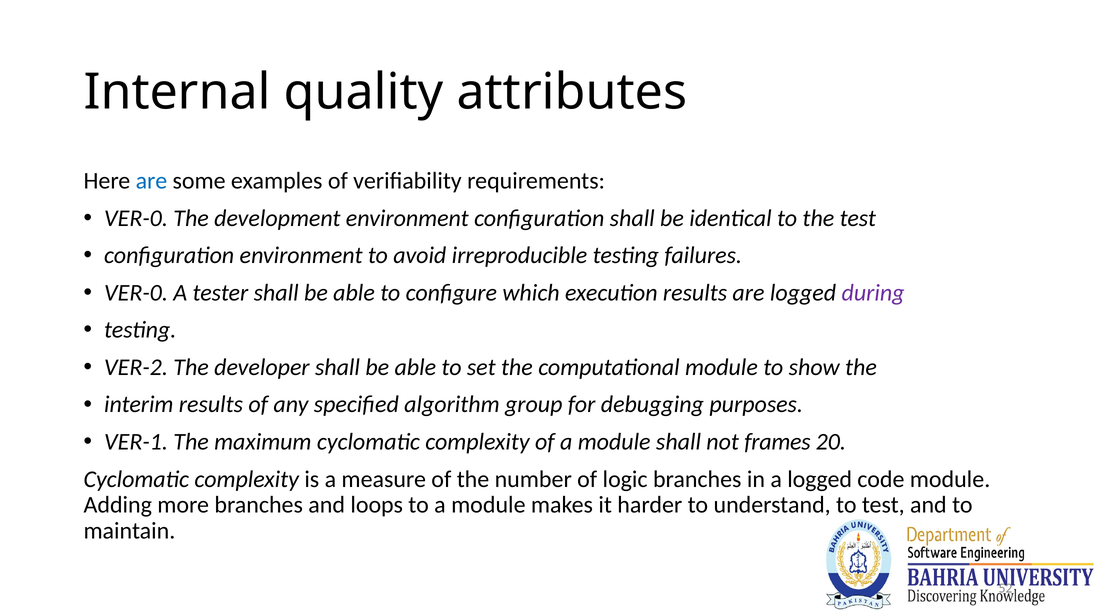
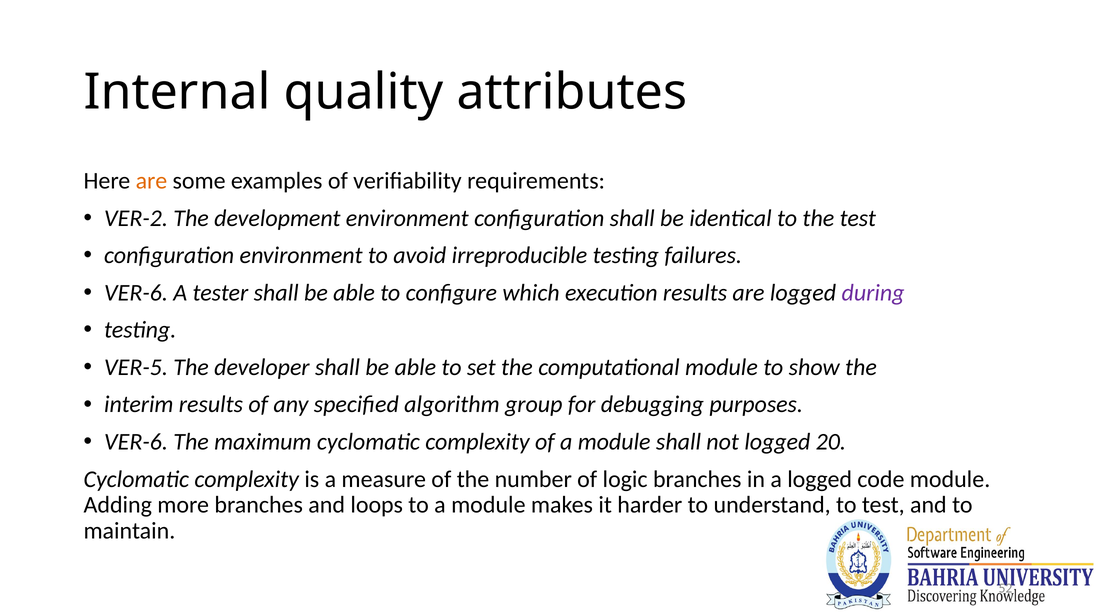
are at (151, 181) colour: blue -> orange
VER-0 at (136, 218): VER-0 -> VER-2
VER-0 at (136, 293): VER-0 -> VER-6
VER-2: VER-2 -> VER-5
VER-1 at (136, 442): VER-1 -> VER-6
not frames: frames -> logged
